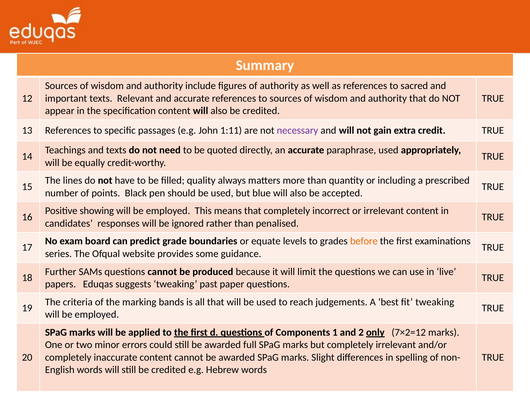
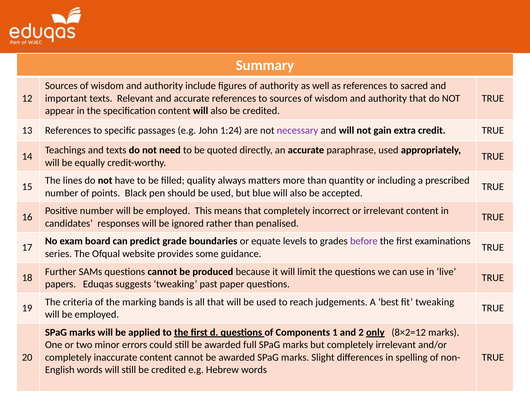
1:11: 1:11 -> 1:24
Positive showing: showing -> number
before colour: orange -> purple
7×2=12: 7×2=12 -> 8×2=12
